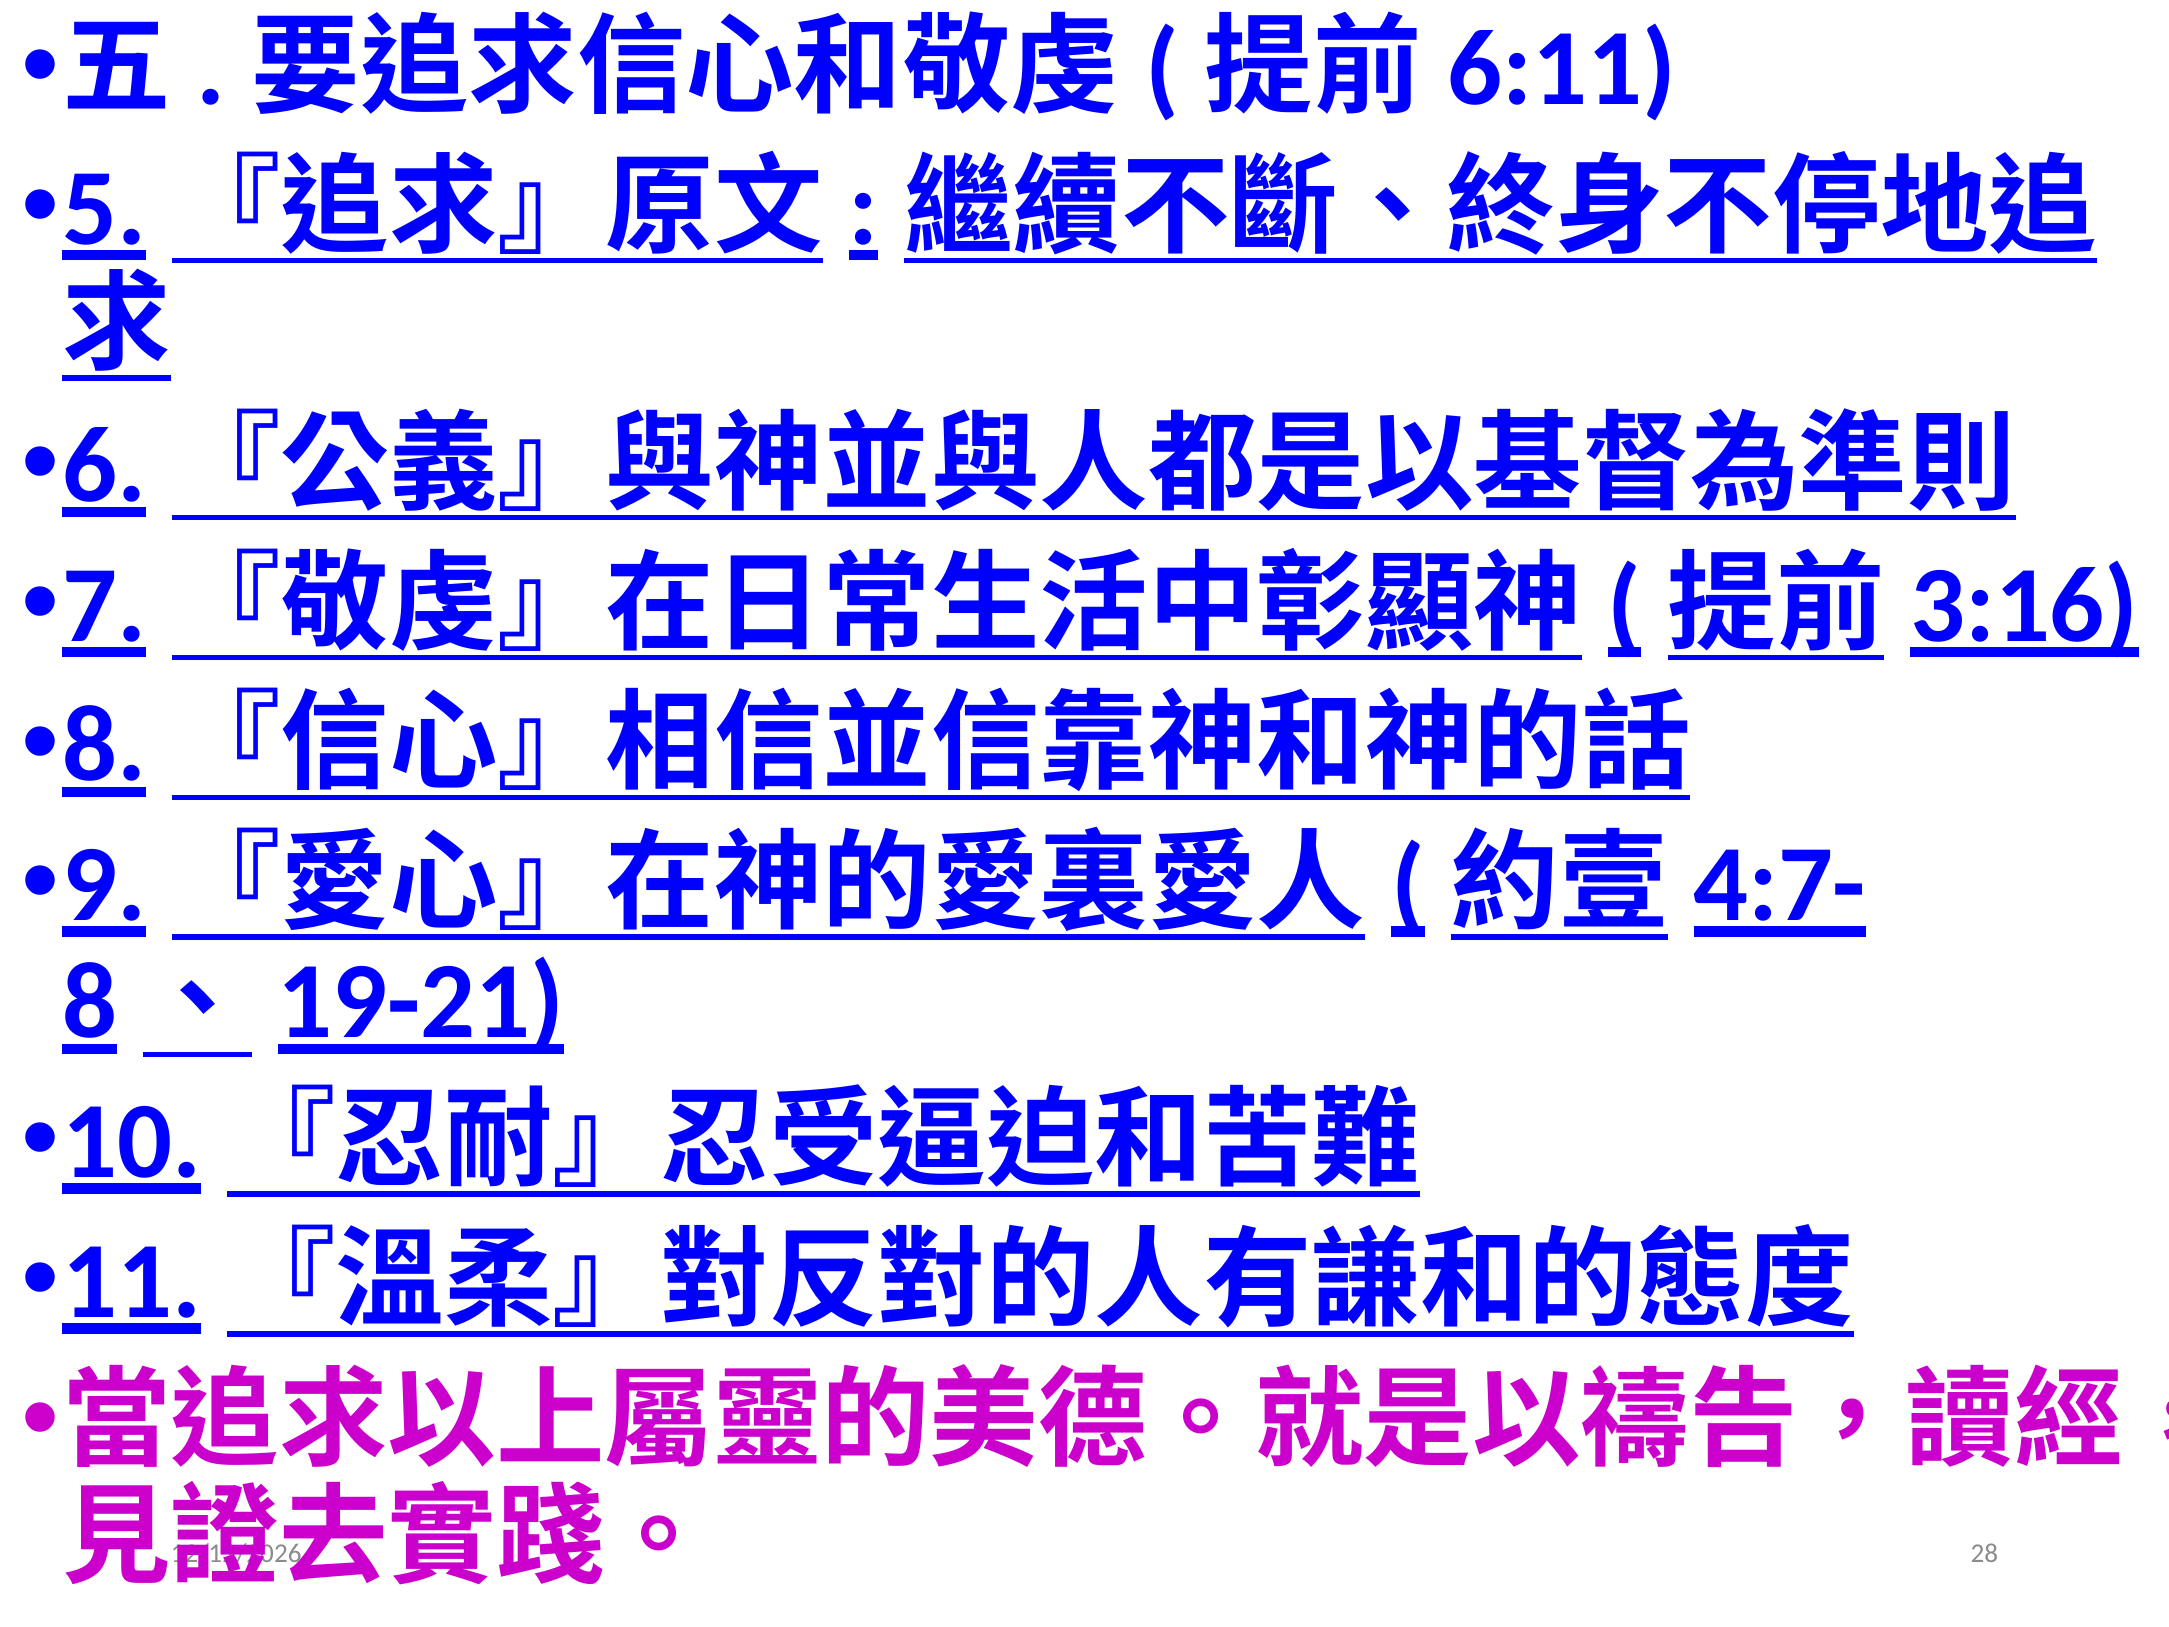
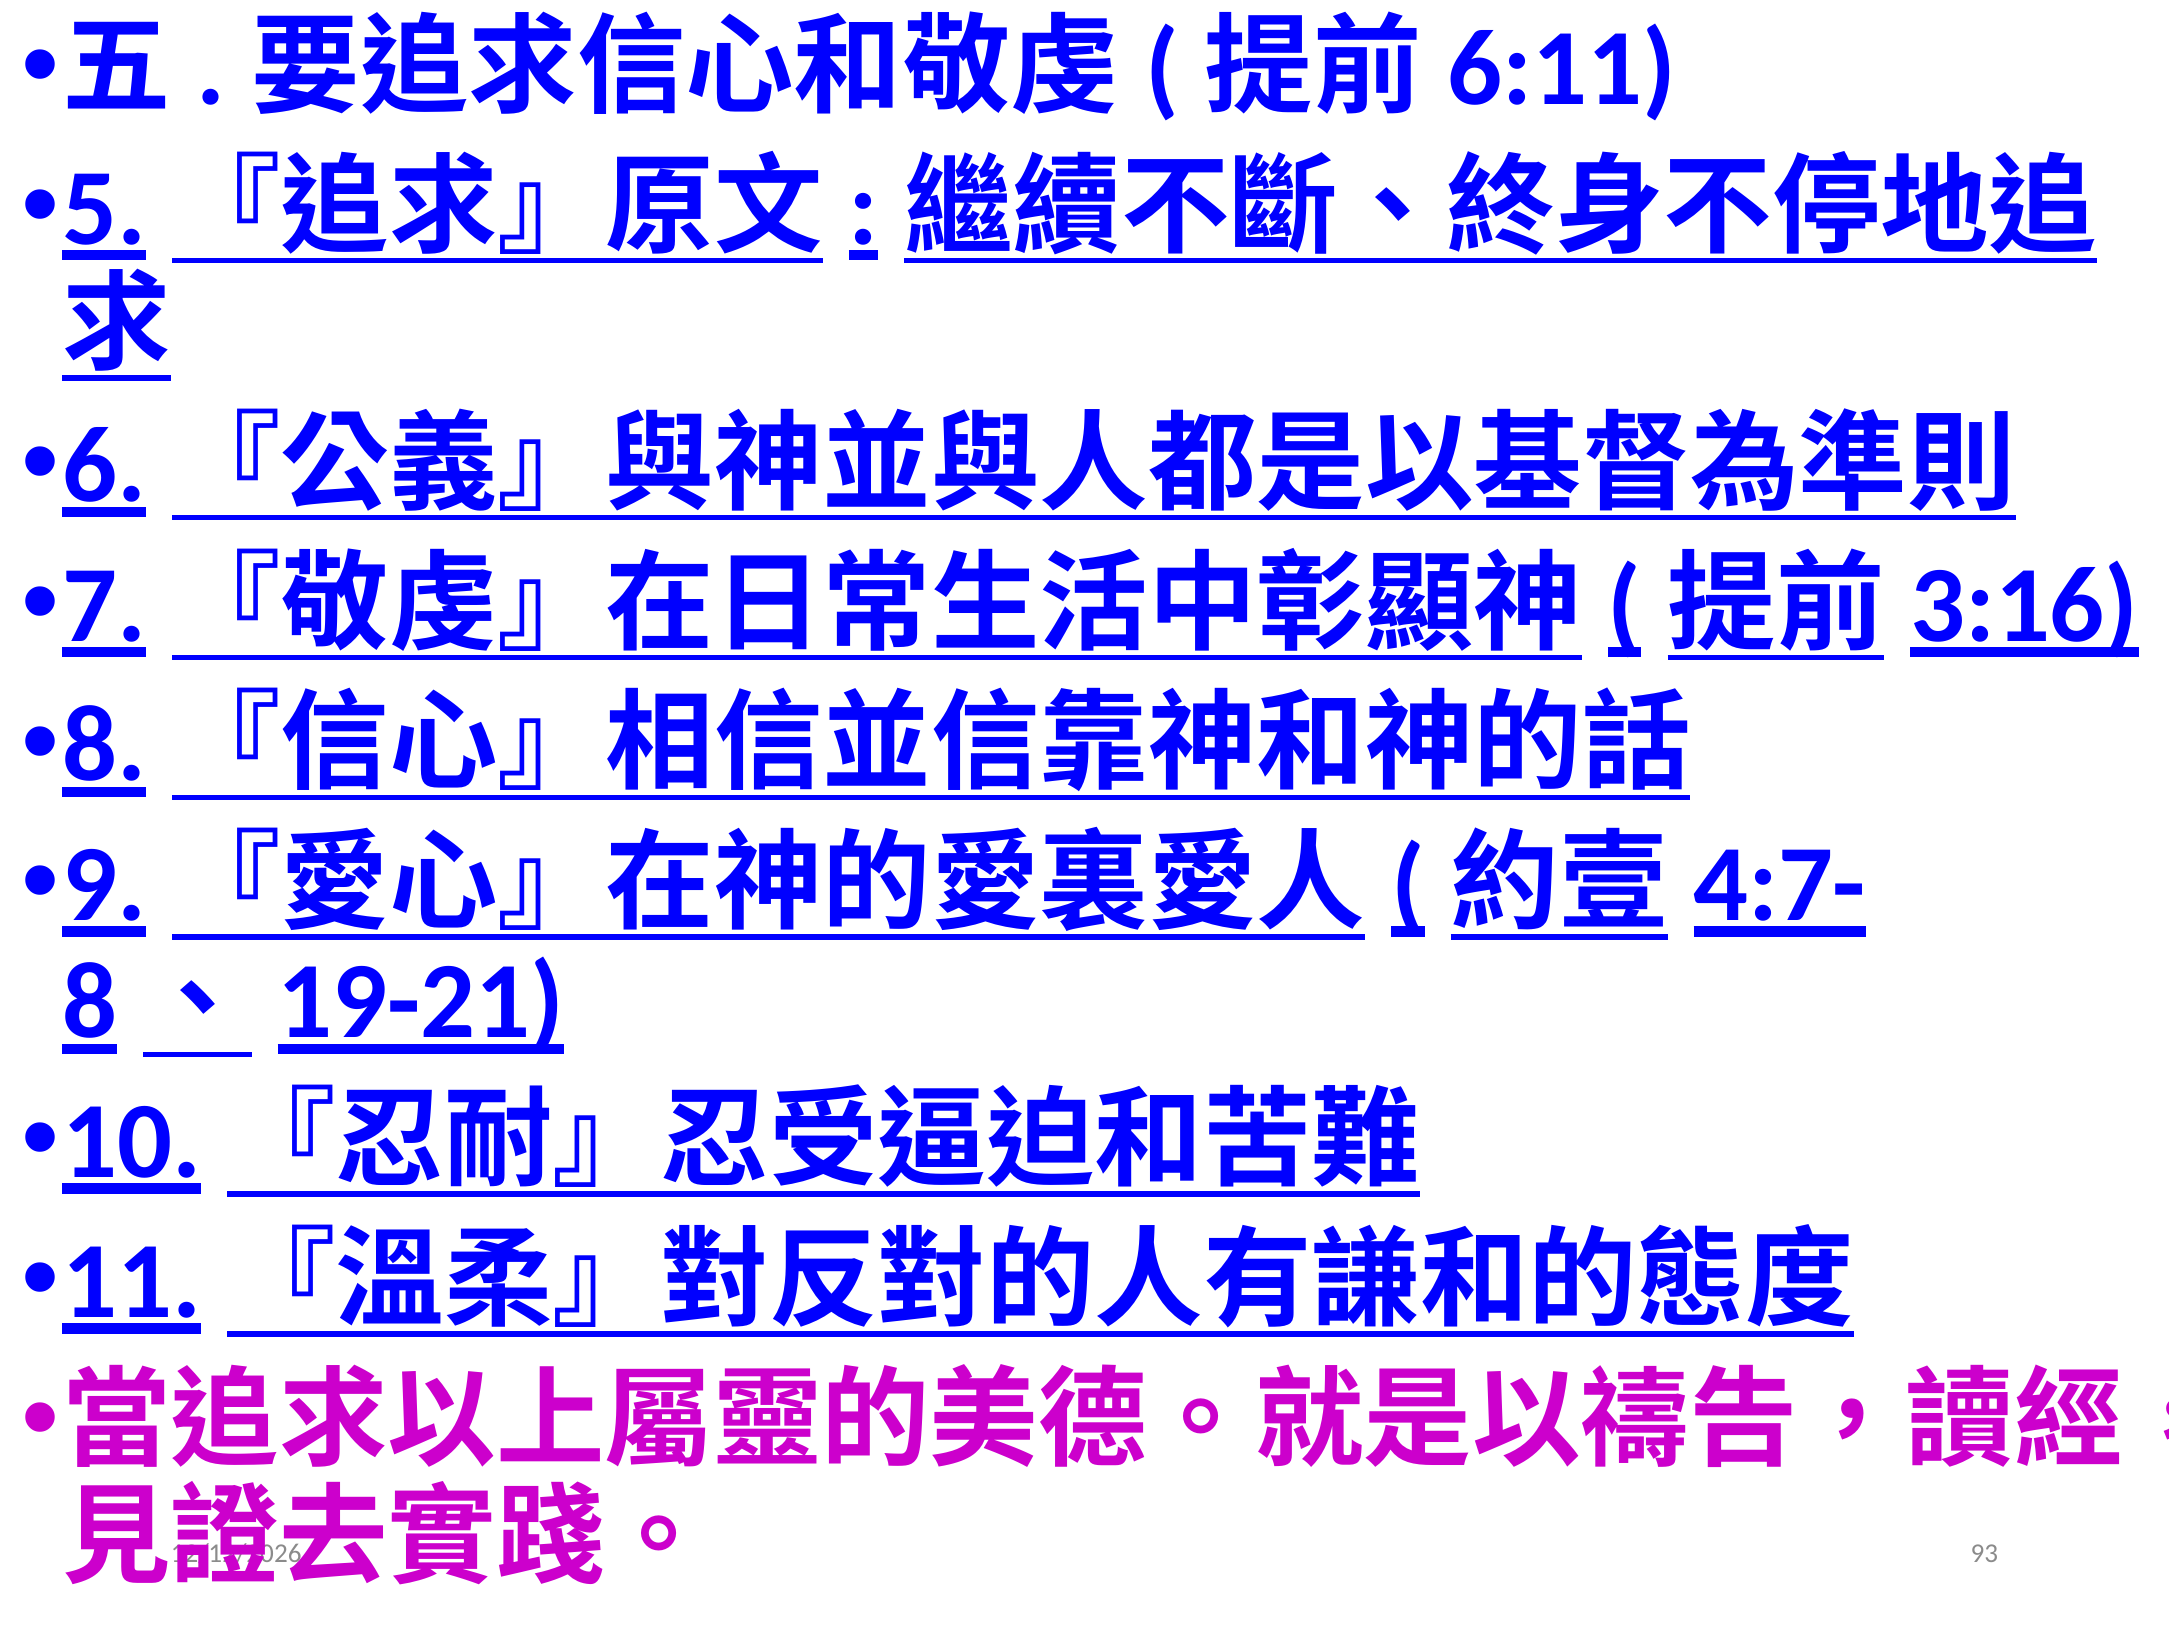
28: 28 -> 93
